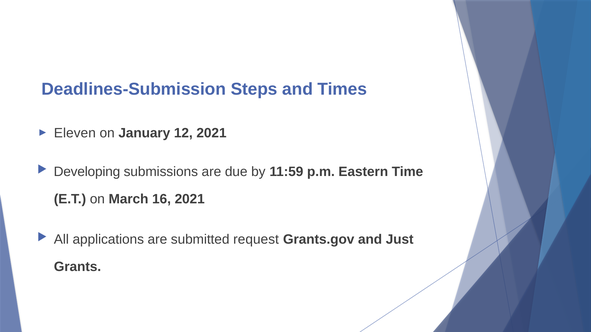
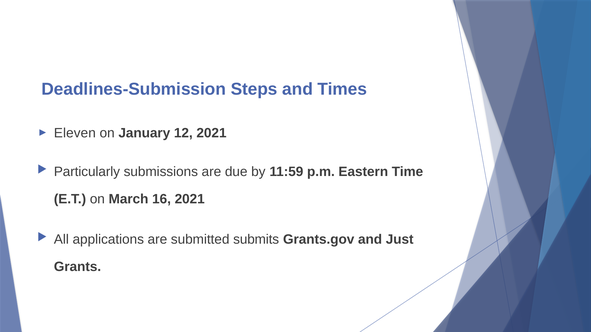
Developing: Developing -> Particularly
request: request -> submits
